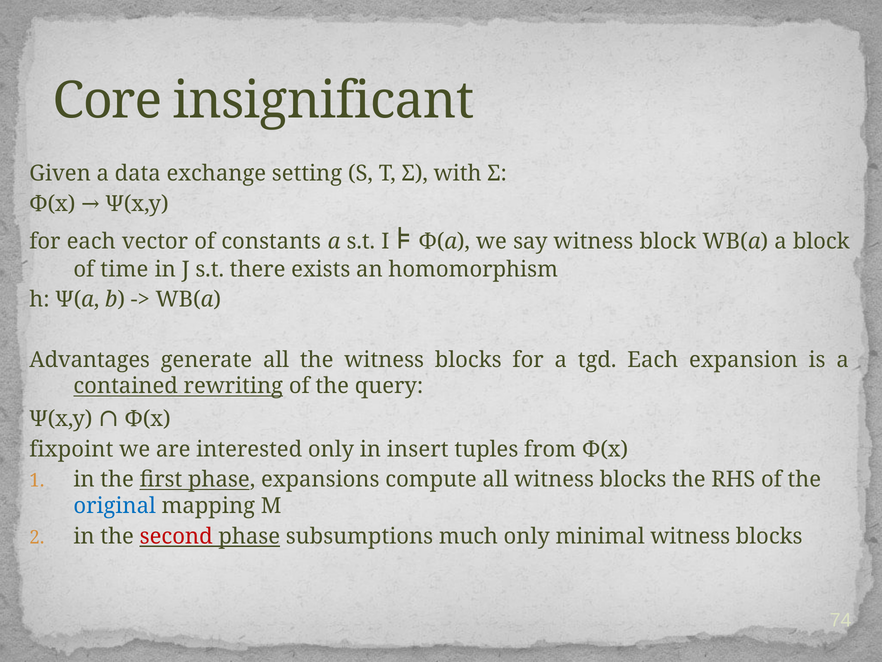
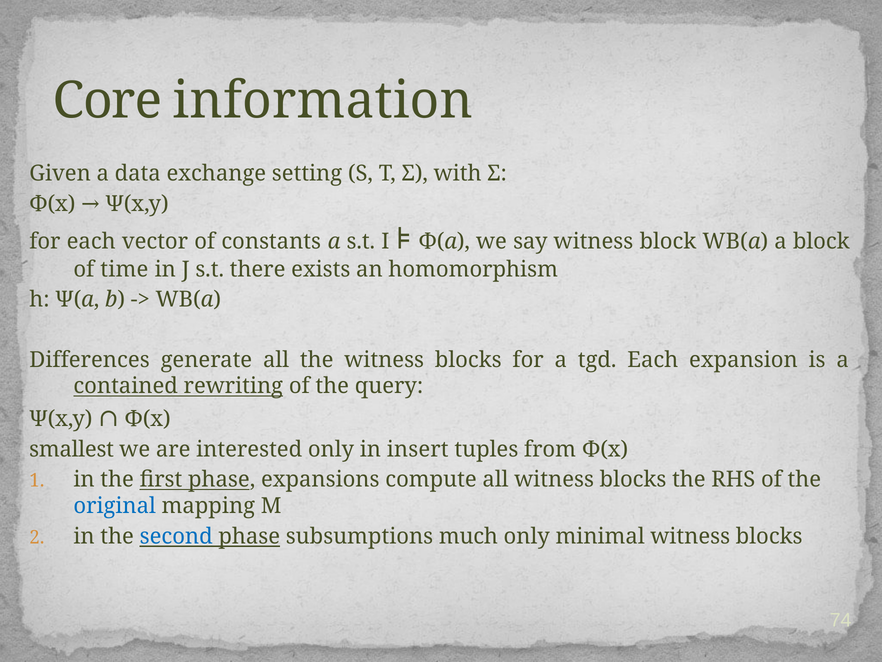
insignificant: insignificant -> information
Advantages: Advantages -> Differences
fixpoint: fixpoint -> smallest
second colour: red -> blue
